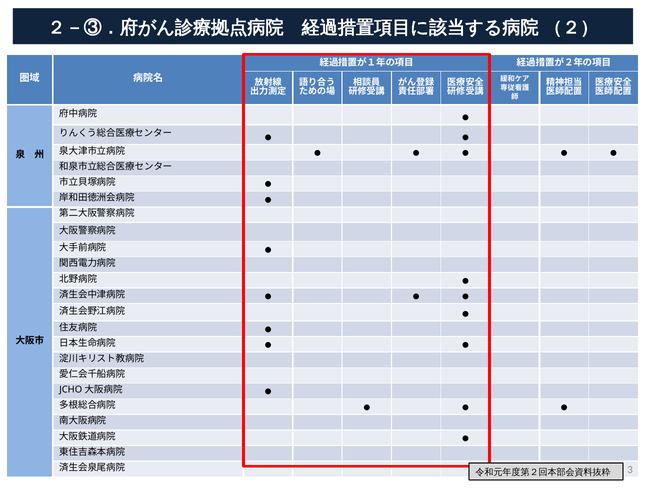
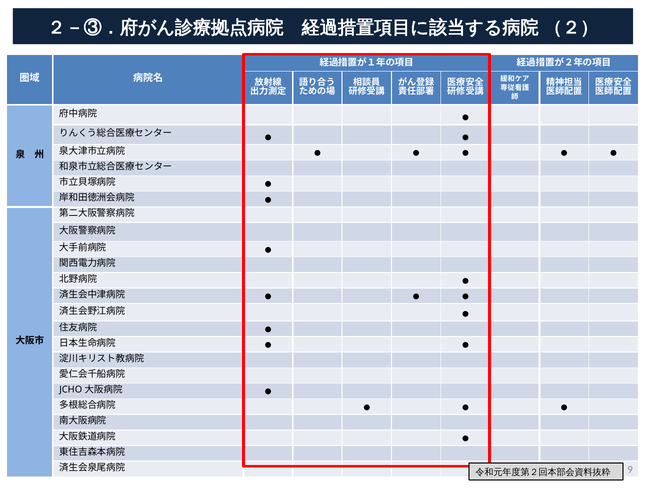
3: 3 -> 9
